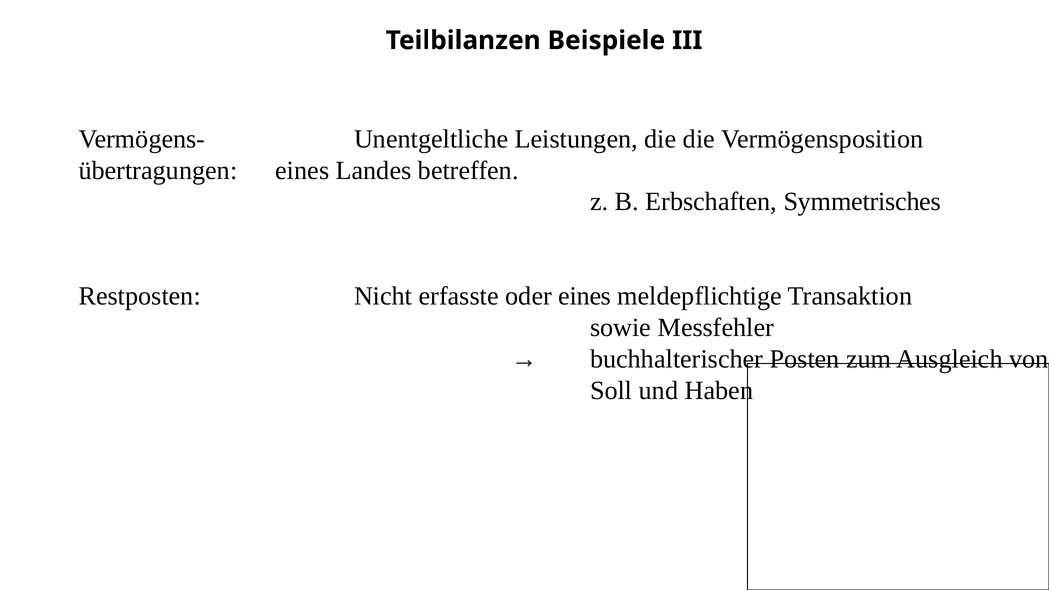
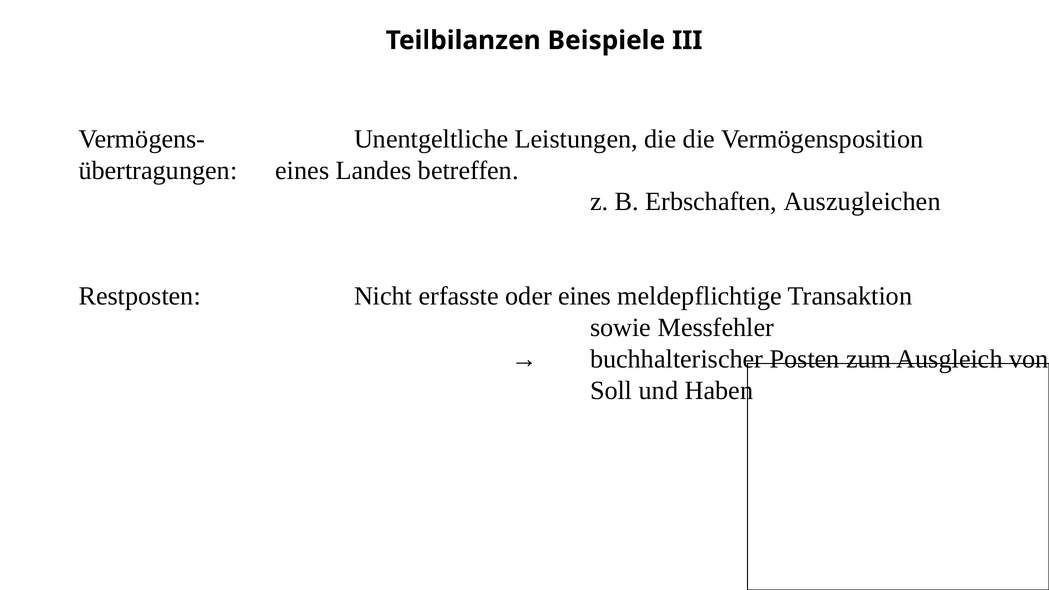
Symmetrisches: Symmetrisches -> Auszugleichen
